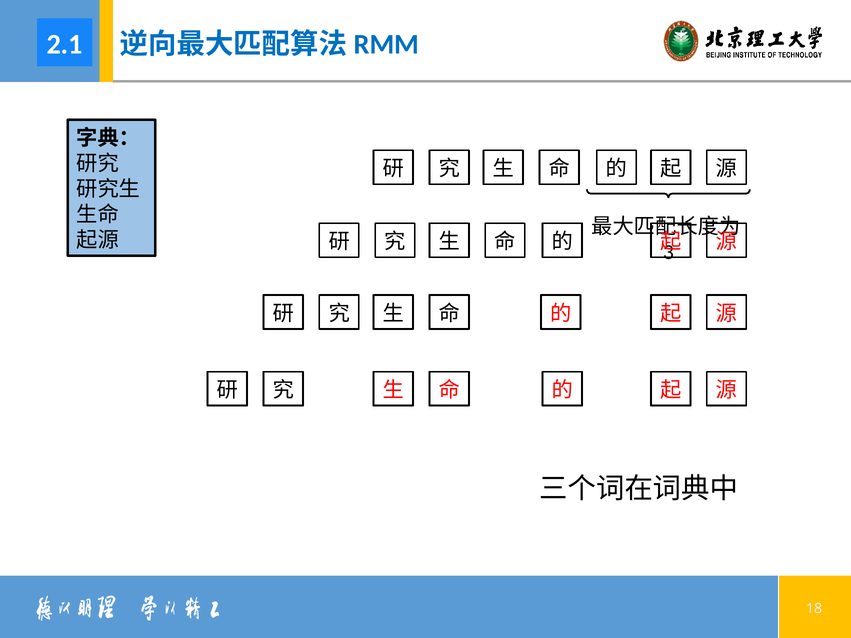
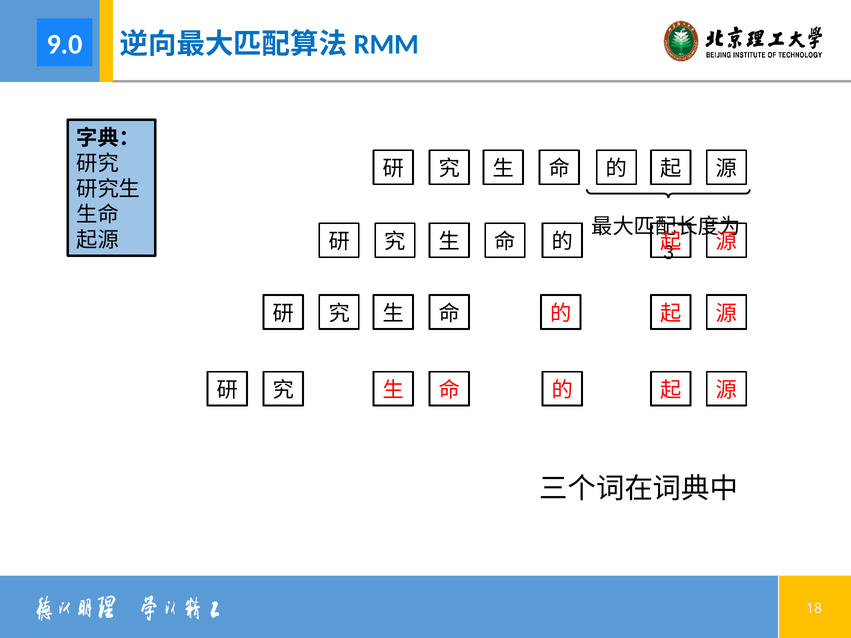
2.1: 2.1 -> 9.0
